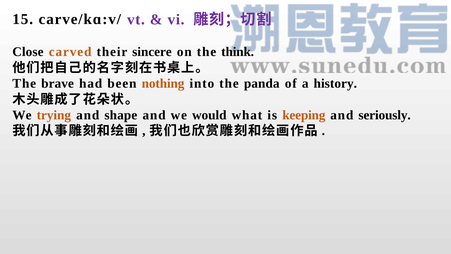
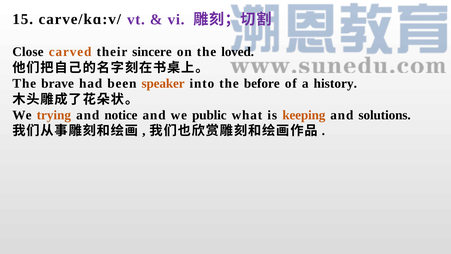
think: think -> loved
nothing: nothing -> speaker
panda: panda -> before
shape: shape -> notice
would: would -> public
seriously: seriously -> solutions
